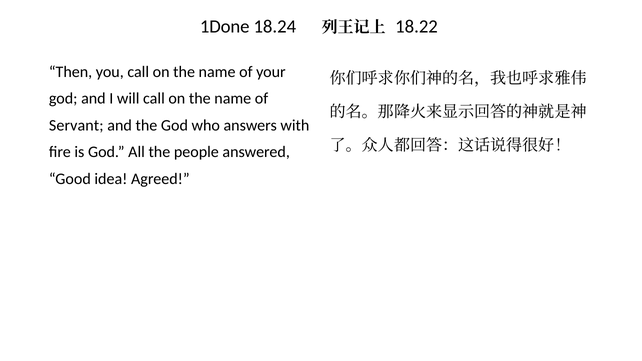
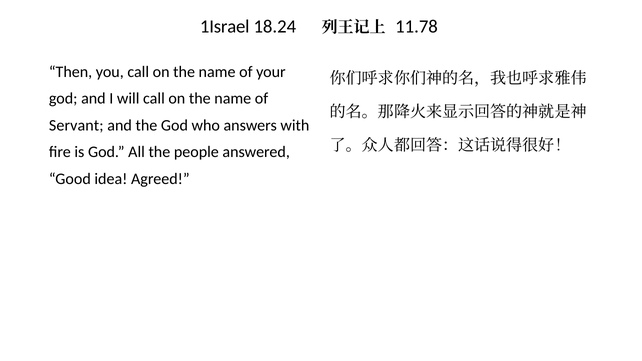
1Done: 1Done -> 1Israel
18.22: 18.22 -> 11.78
